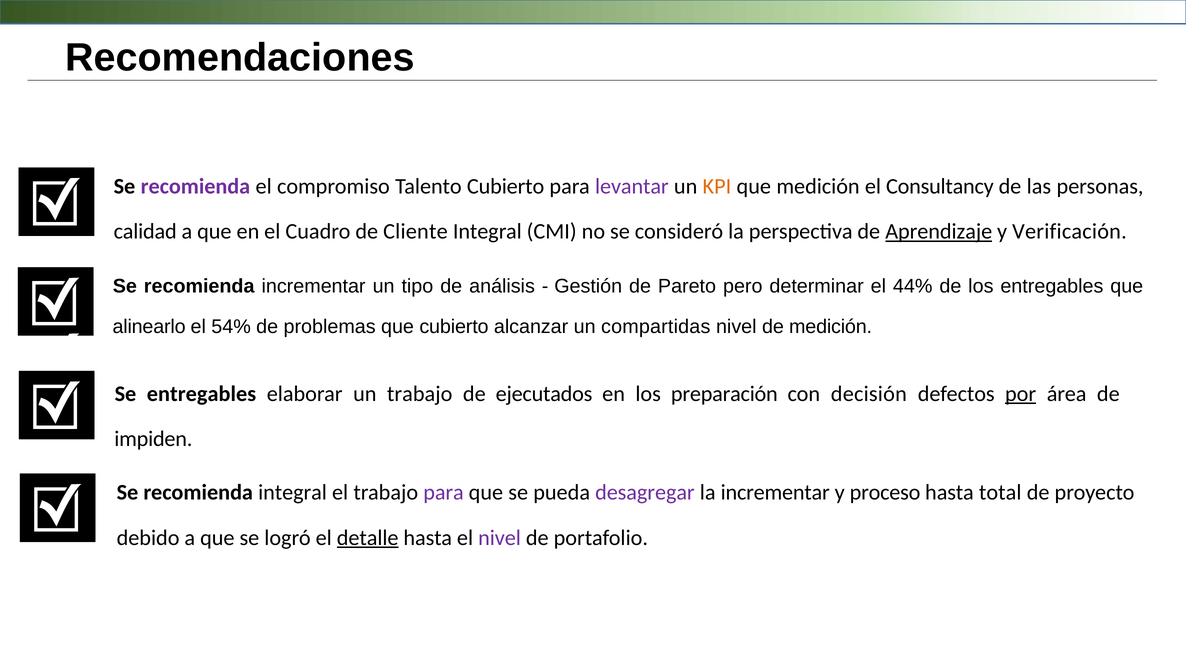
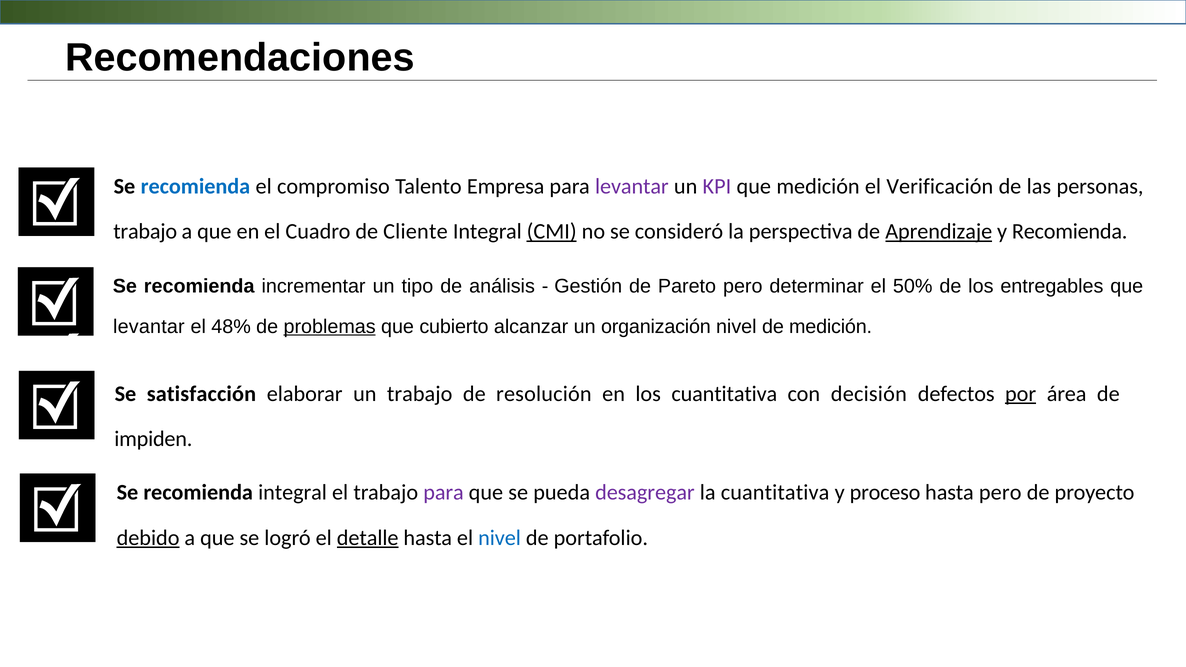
recomienda at (195, 186) colour: purple -> blue
Talento Cubierto: Cubierto -> Empresa
KPI colour: orange -> purple
Consultancy: Consultancy -> Verificación
calidad at (145, 232): calidad -> trabajo
CMI underline: none -> present
y Verificación: Verificación -> Recomienda
44%: 44% -> 50%
alinearlo at (149, 327): alinearlo -> levantar
54%: 54% -> 48%
problemas underline: none -> present
compartidas: compartidas -> organización
Se entregables: entregables -> satisfacción
ejecutados: ejecutados -> resolución
los preparación: preparación -> cuantitativa
la incrementar: incrementar -> cuantitativa
hasta total: total -> pero
debido underline: none -> present
nivel at (500, 538) colour: purple -> blue
